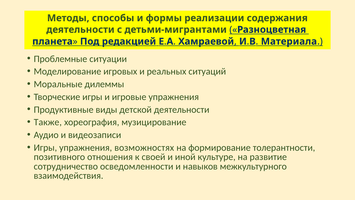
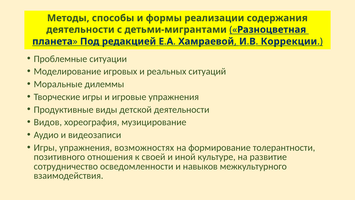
Материала: Материала -> Коррекции
Также: Также -> Видов
